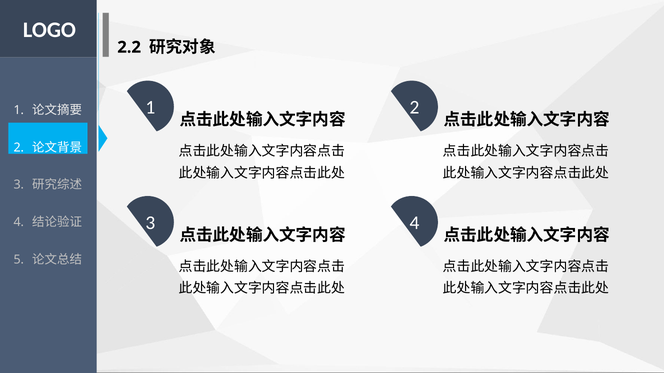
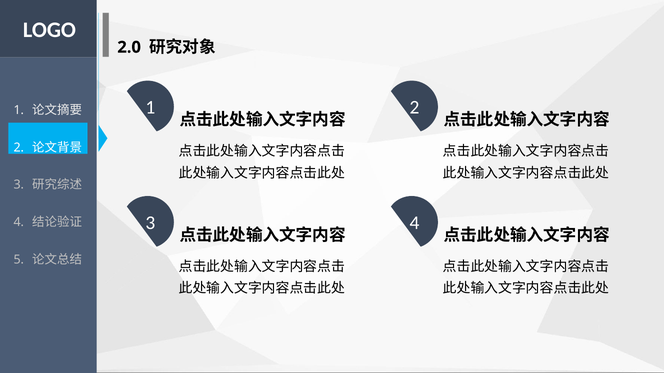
2.2: 2.2 -> 2.0
